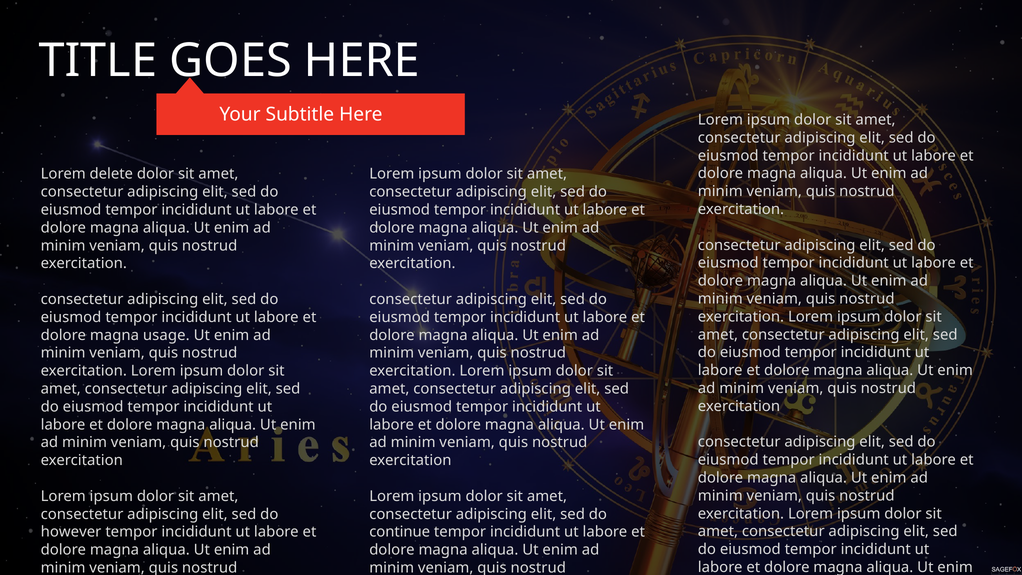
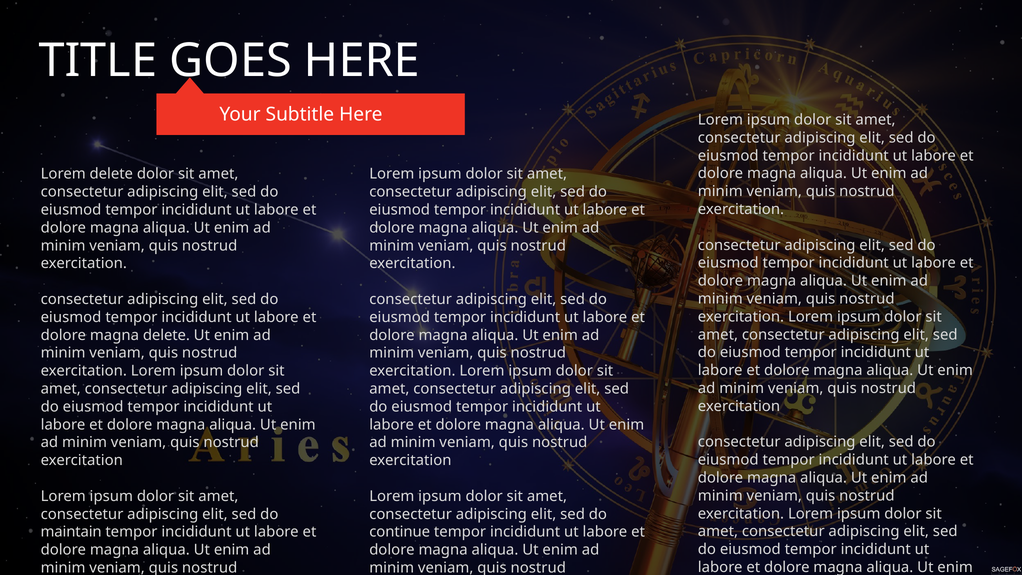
magna usage: usage -> delete
however: however -> maintain
